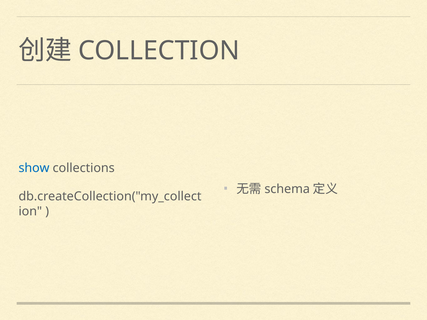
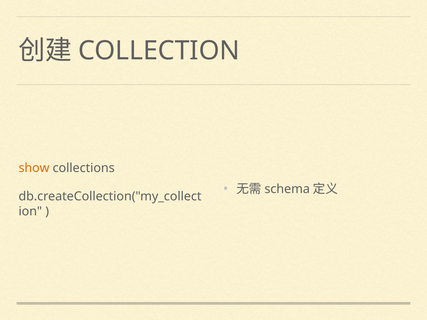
show colour: blue -> orange
